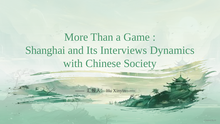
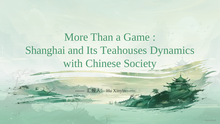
Interviews: Interviews -> Teahouses
